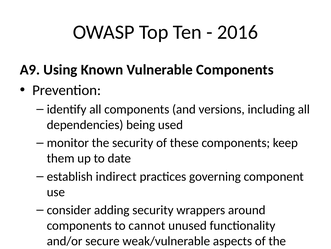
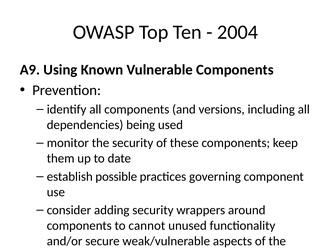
2016: 2016 -> 2004
indirect: indirect -> possible
